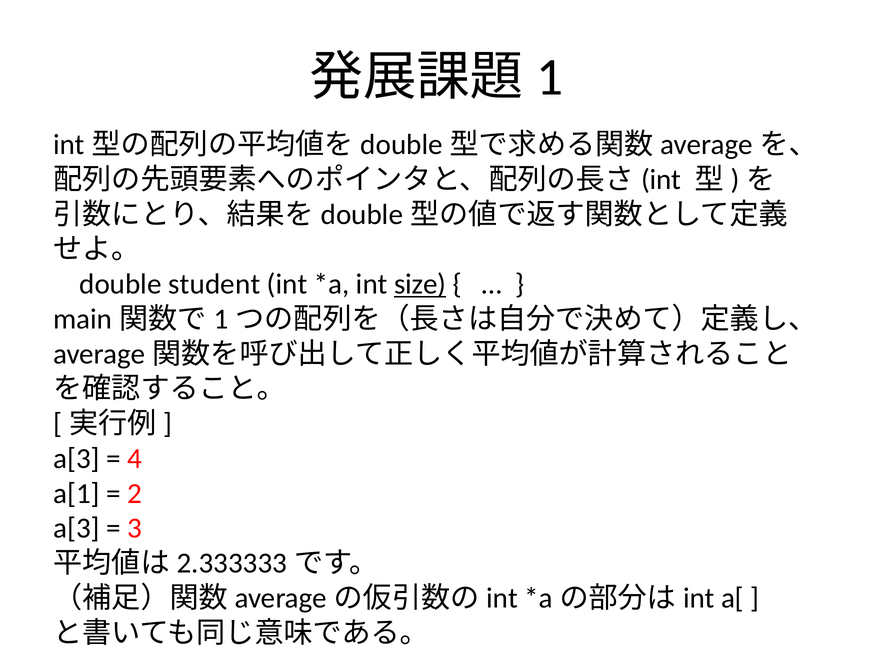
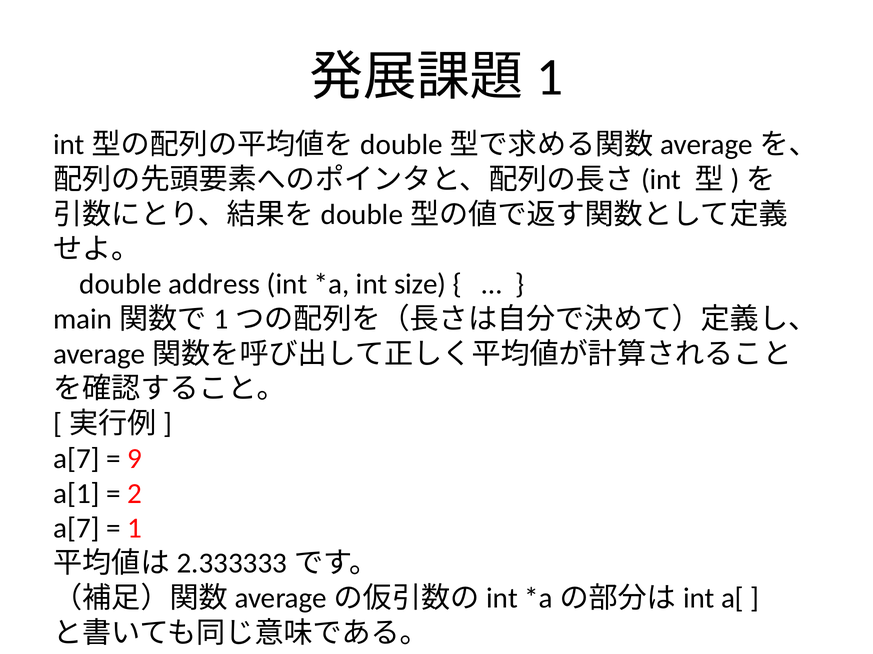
student: student -> address
size underline: present -> none
a[3 at (76, 459): a[3 -> a[7
4: 4 -> 9
a[3 at (76, 529): a[3 -> a[7
3: 3 -> 1
